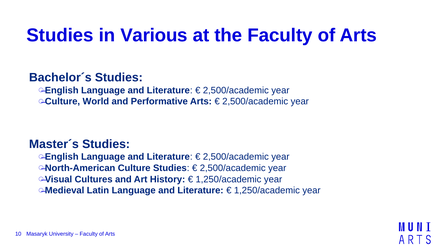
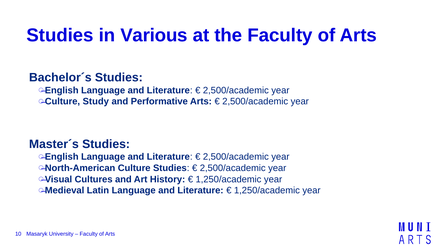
World: World -> Study
